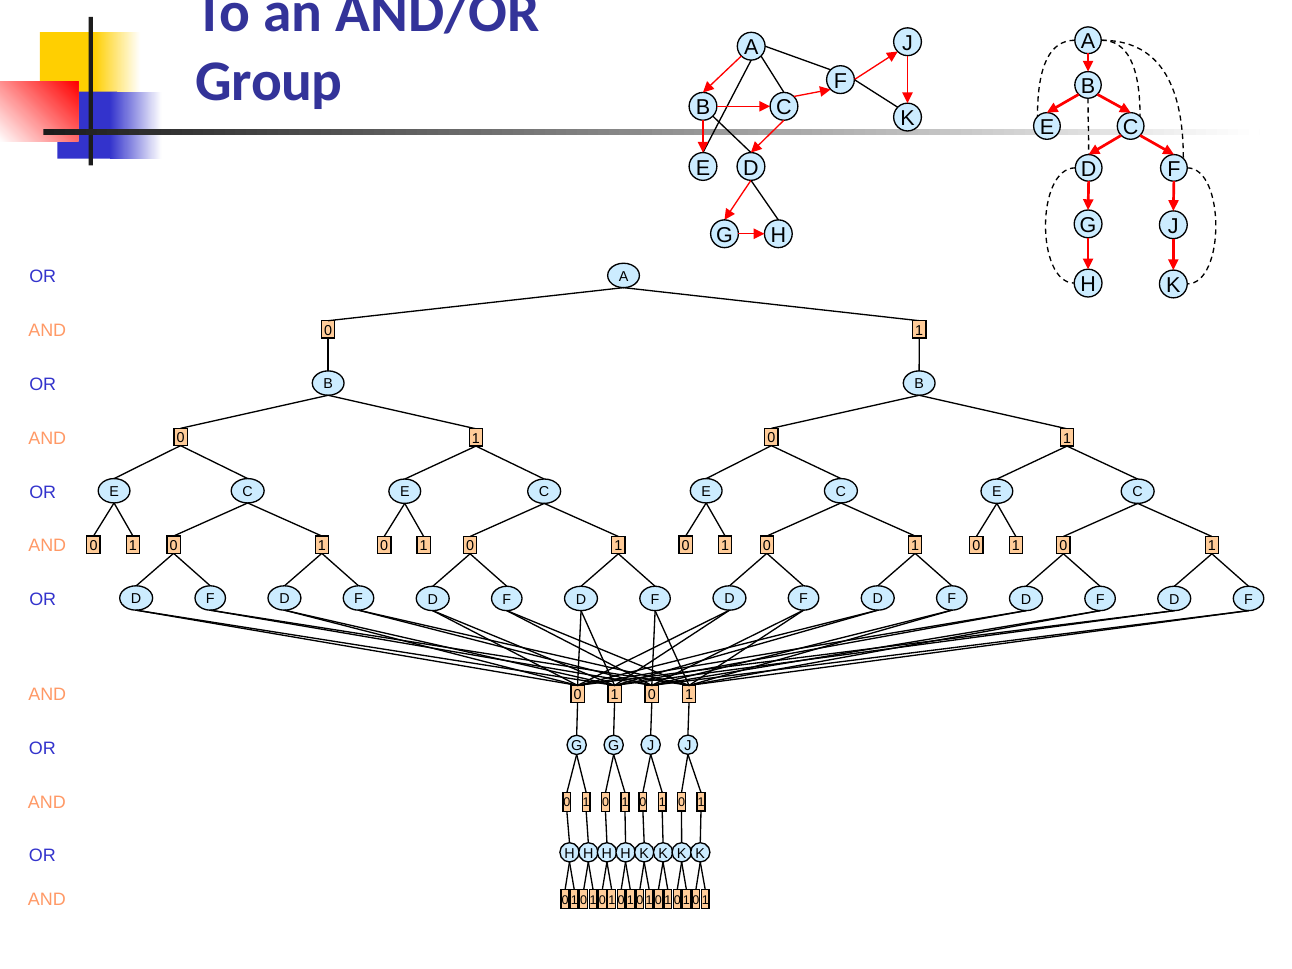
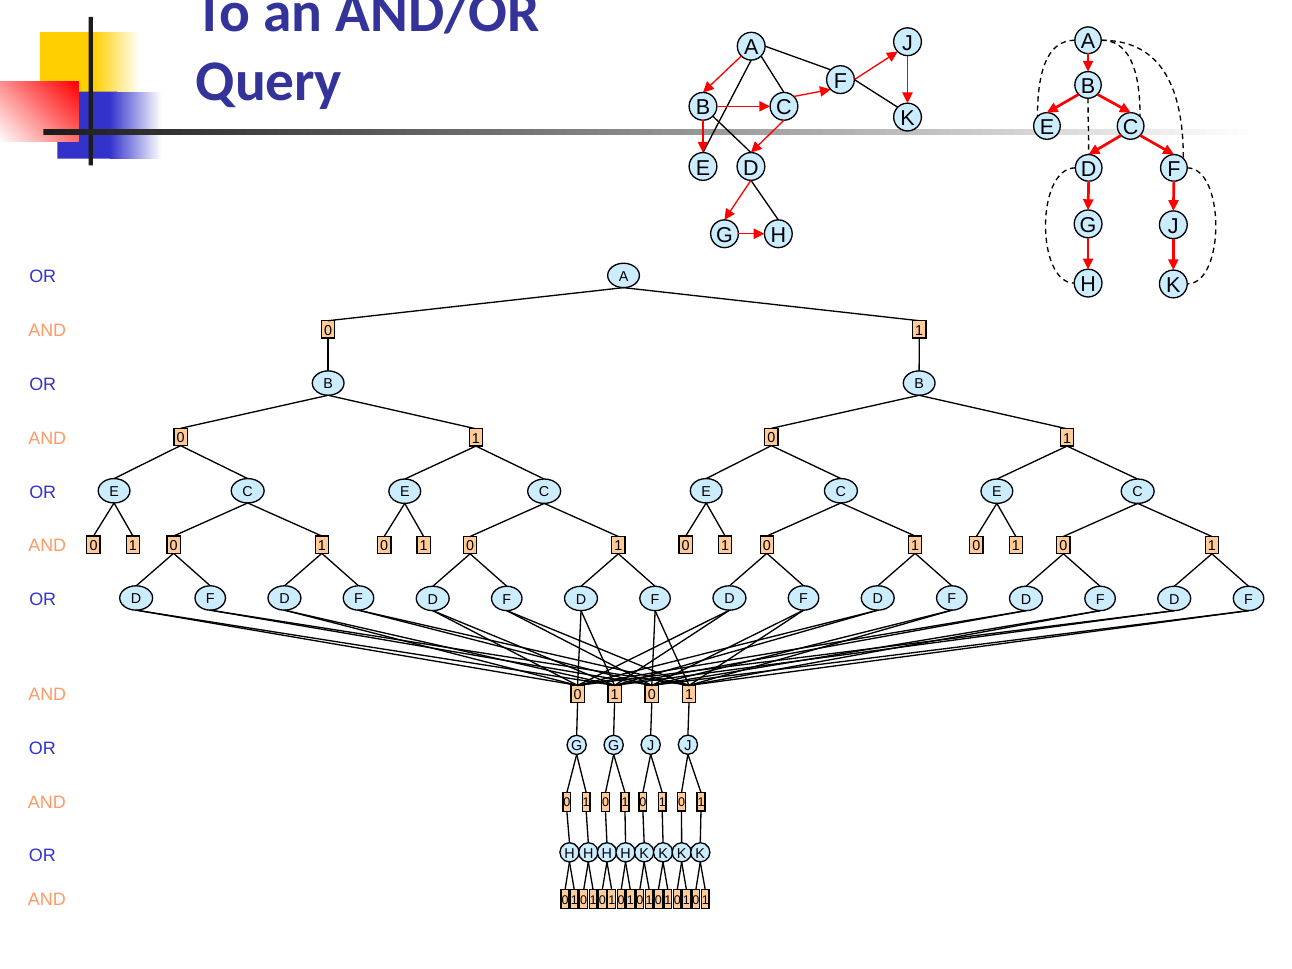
Group: Group -> Query
